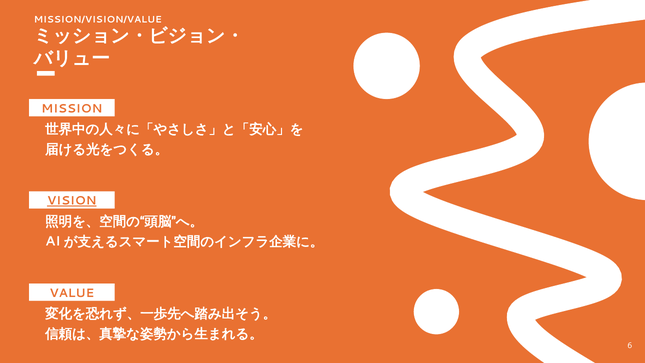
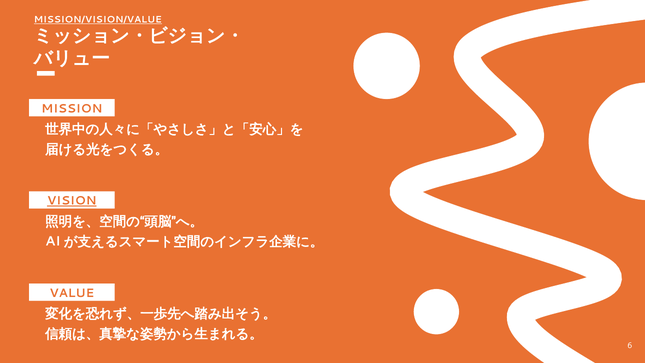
MISSION/VISION/VALUE underline: none -> present
